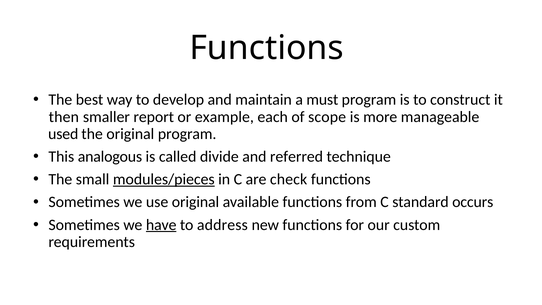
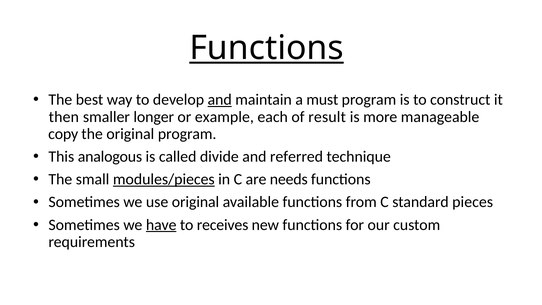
Functions at (267, 48) underline: none -> present
and at (220, 100) underline: none -> present
report: report -> longer
scope: scope -> result
used: used -> copy
check: check -> needs
occurs: occurs -> pieces
address: address -> receives
